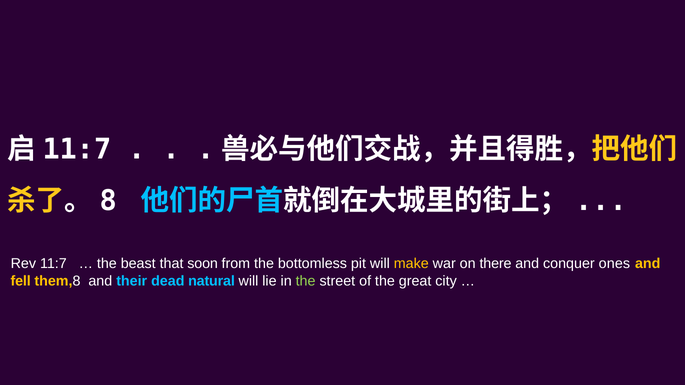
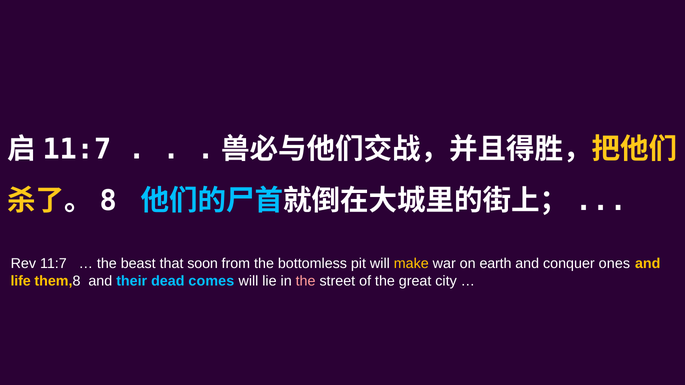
there: there -> earth
fell: fell -> life
natural: natural -> comes
the at (306, 281) colour: light green -> pink
